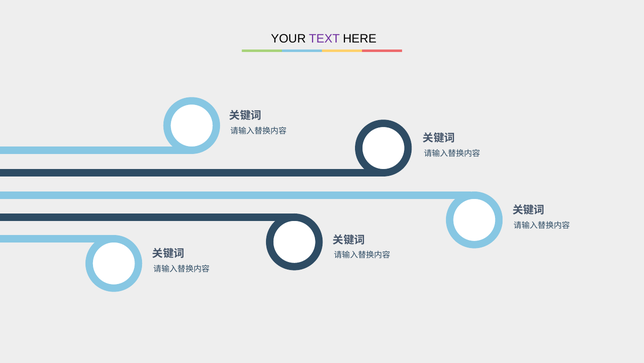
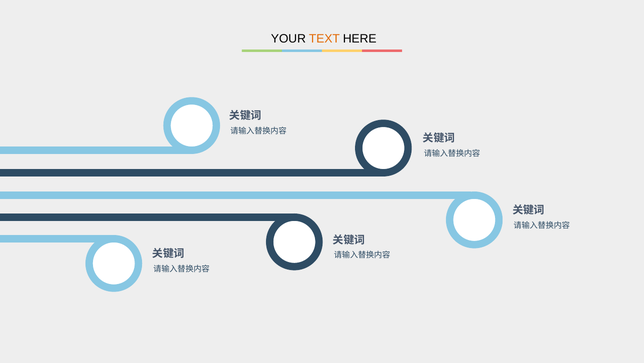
TEXT colour: purple -> orange
